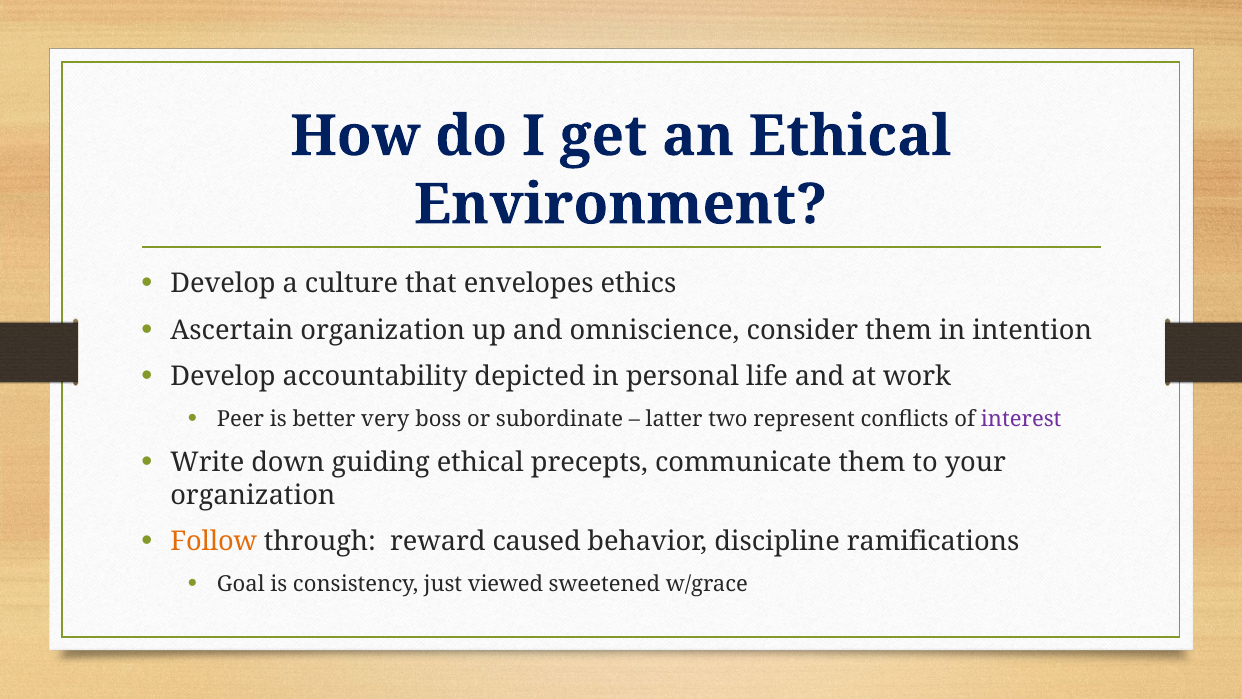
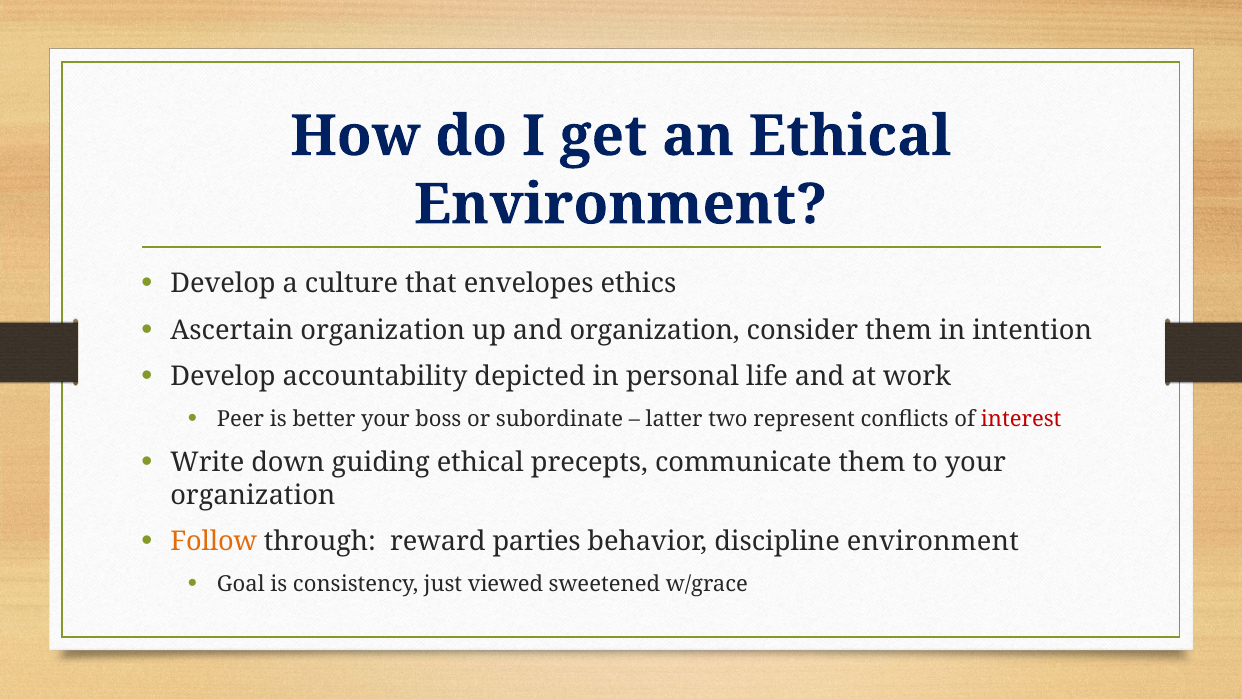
and omniscience: omniscience -> organization
better very: very -> your
interest colour: purple -> red
caused: caused -> parties
discipline ramifications: ramifications -> environment
